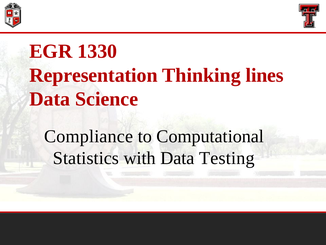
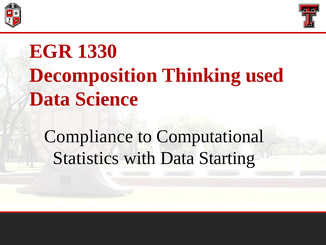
Representation: Representation -> Decomposition
lines: lines -> used
Testing: Testing -> Starting
